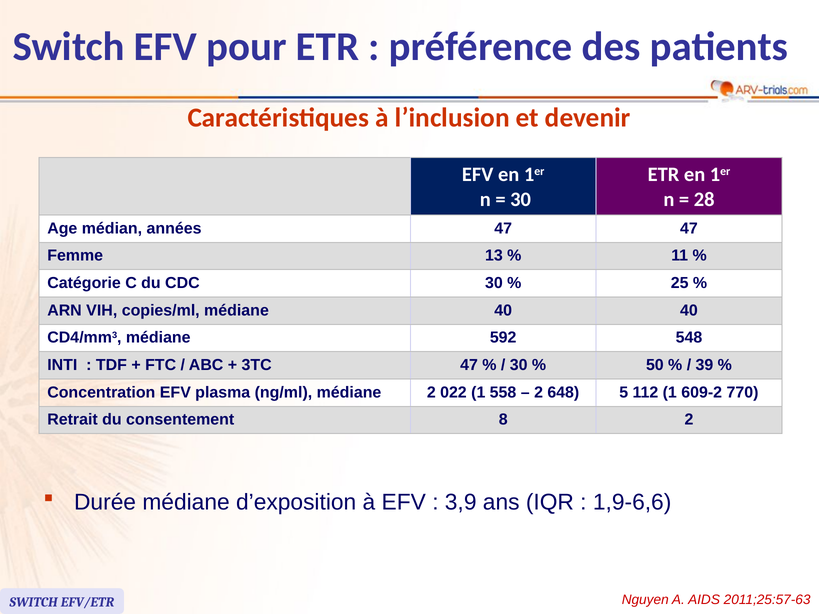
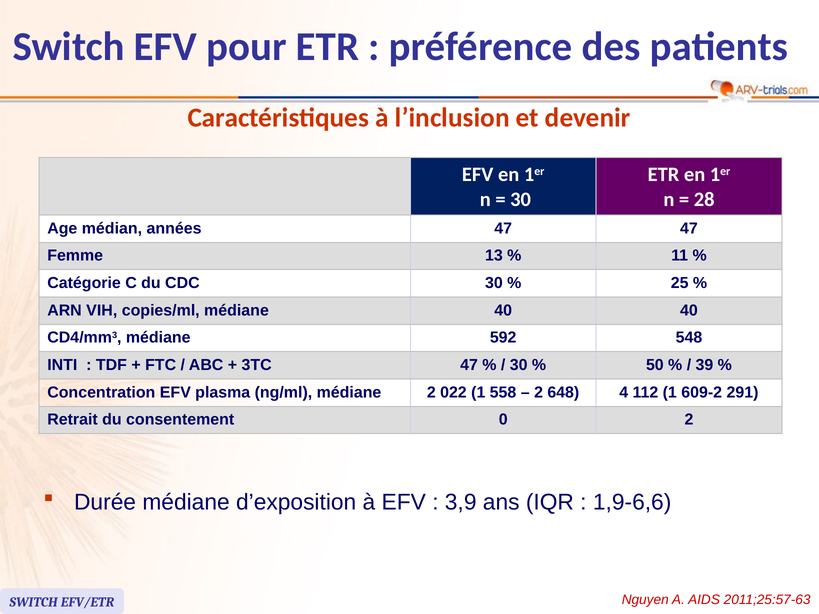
5: 5 -> 4
770: 770 -> 291
8: 8 -> 0
